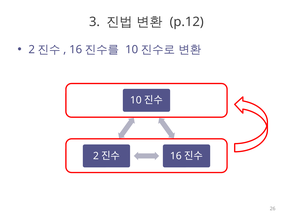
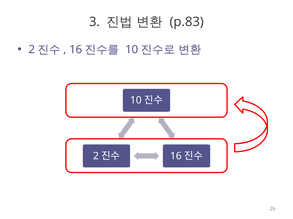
p.12: p.12 -> p.83
